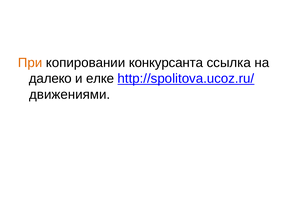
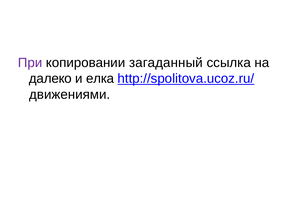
При colour: orange -> purple
конкурсанта: конкурсанта -> загаданный
елке: елке -> елка
